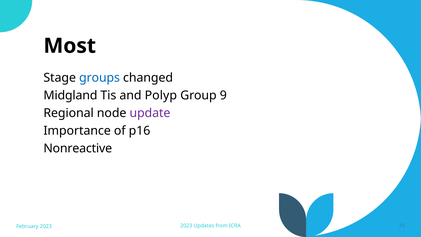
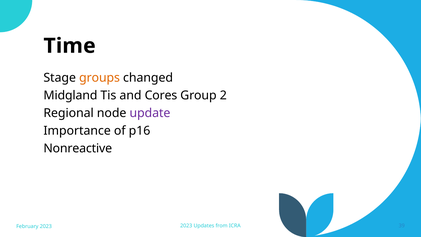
Most: Most -> Time
groups colour: blue -> orange
Polyp: Polyp -> Cores
9: 9 -> 2
